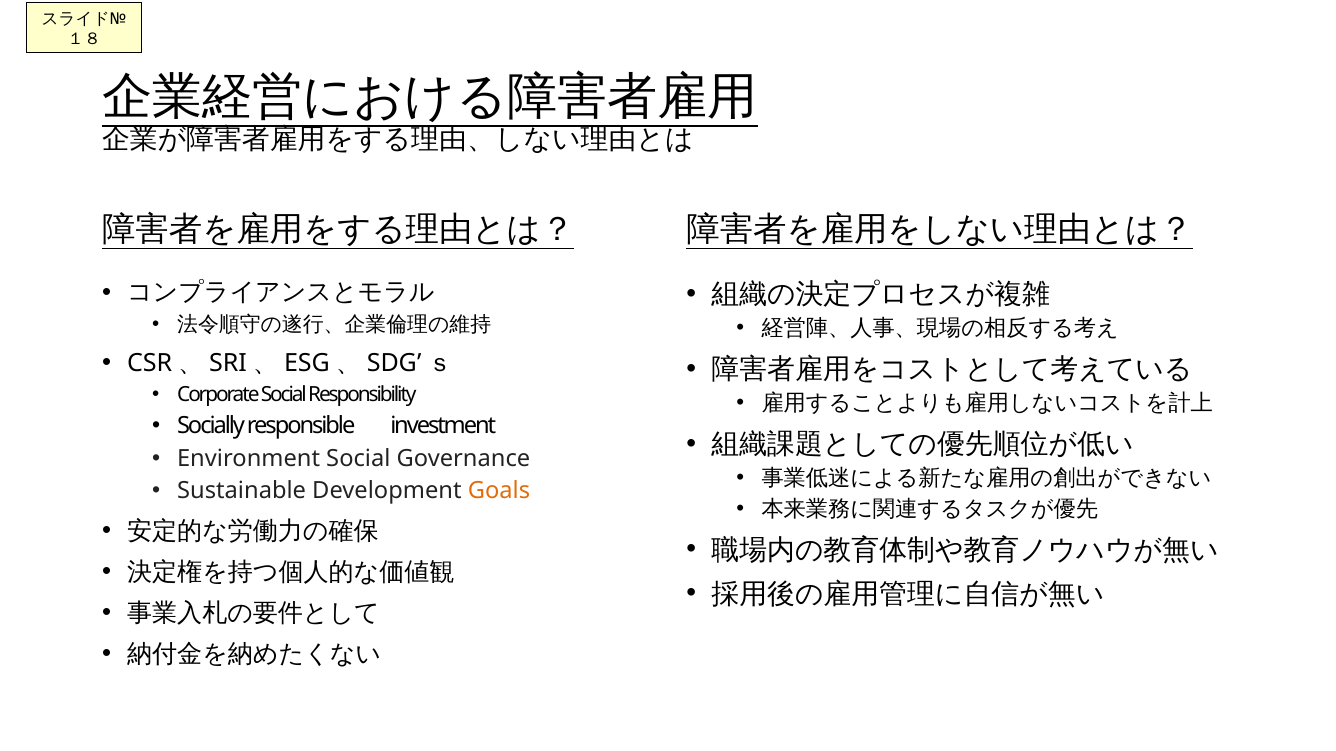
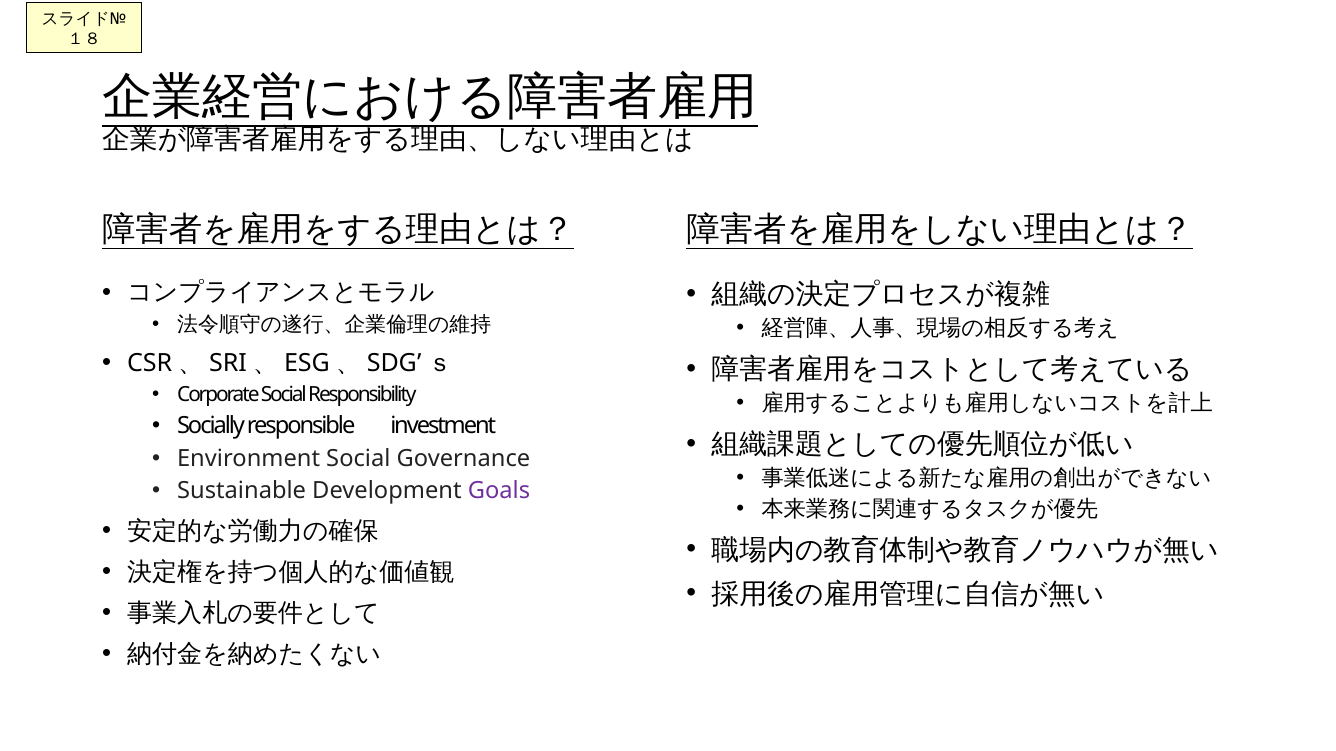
Goals colour: orange -> purple
